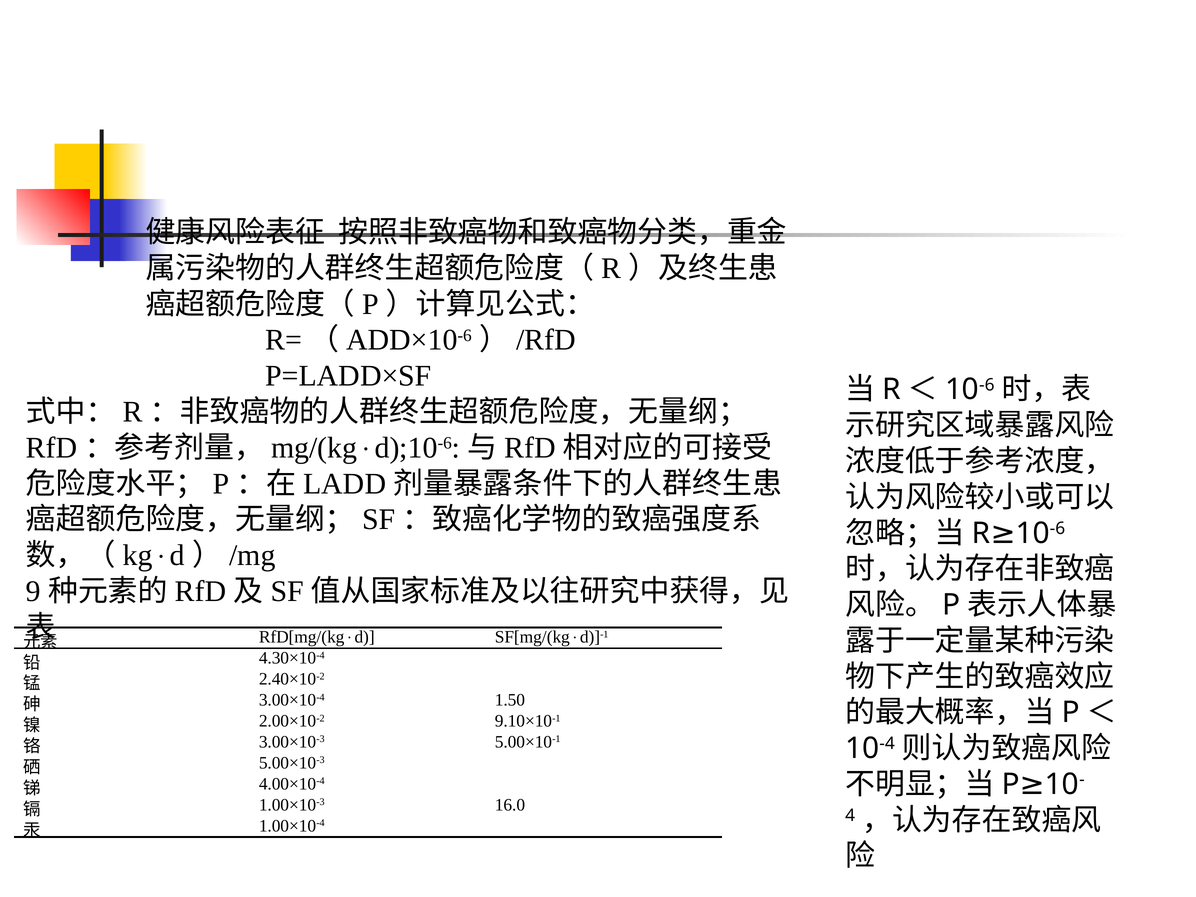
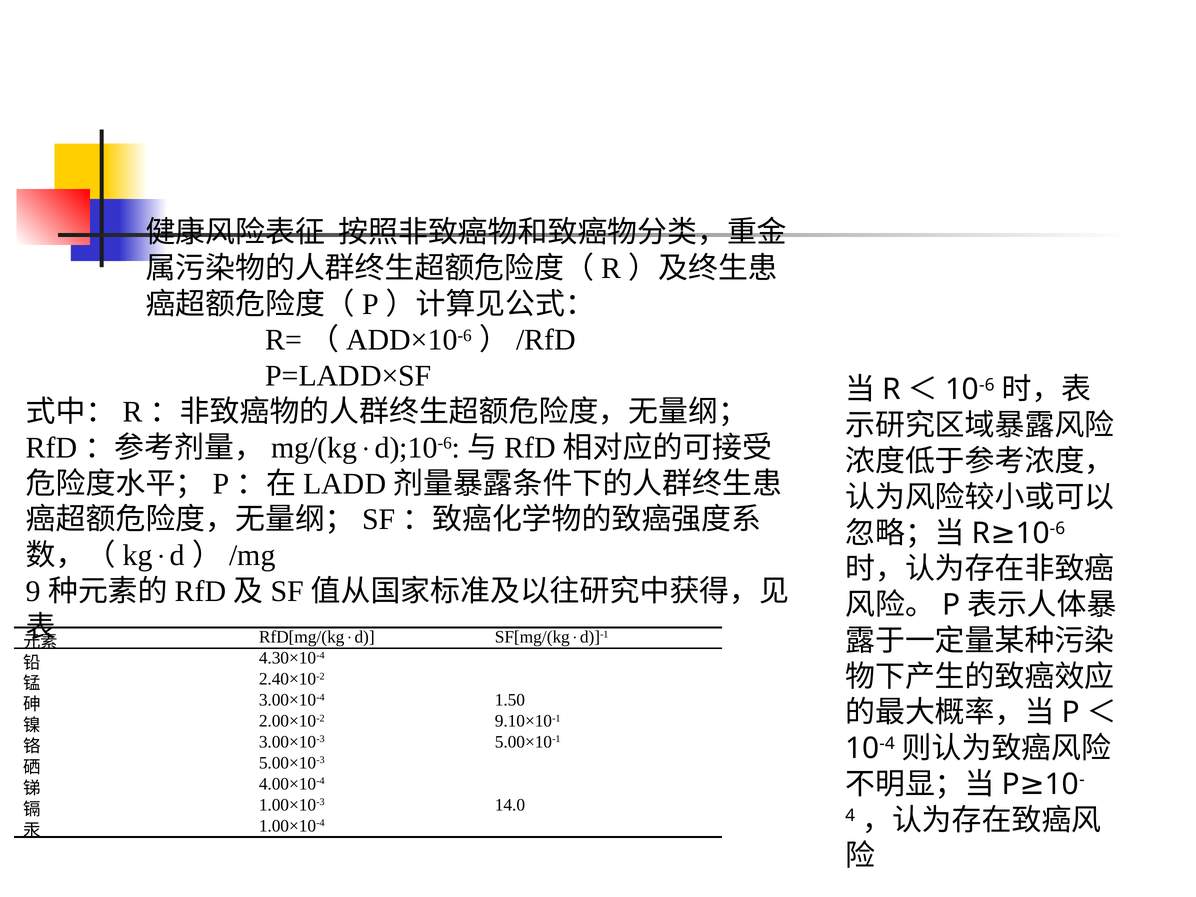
16.0: 16.0 -> 14.0
